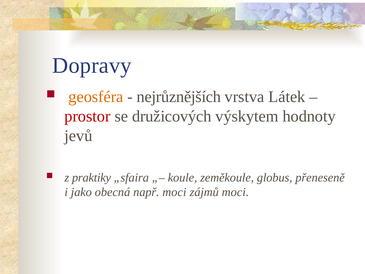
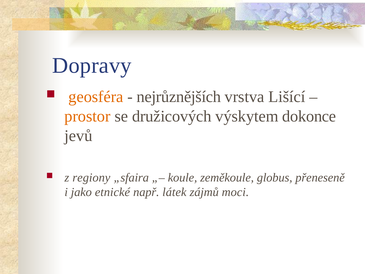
Látek: Látek -> Lišící
prostor colour: red -> orange
hodnoty: hodnoty -> dokonce
praktiky: praktiky -> regiony
obecná: obecná -> etnické
např moci: moci -> látek
